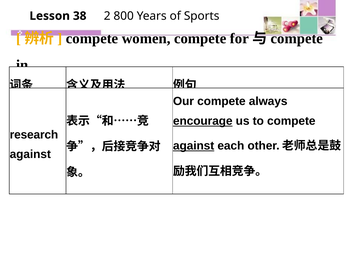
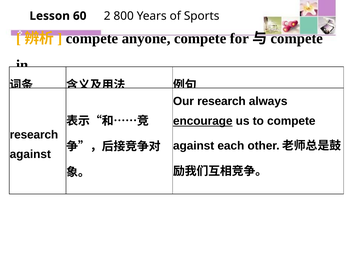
38: 38 -> 60
women: women -> anyone
Our compete: compete -> research
against at (194, 146) underline: present -> none
